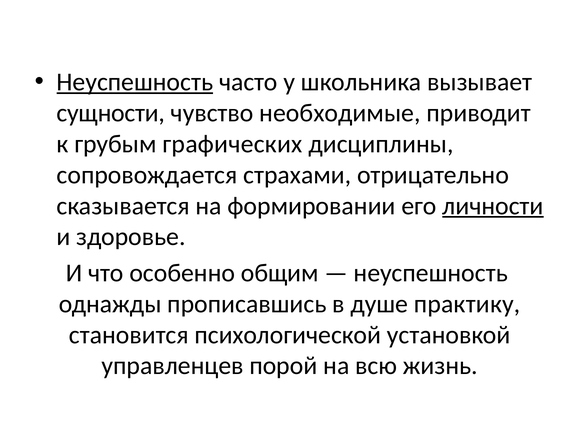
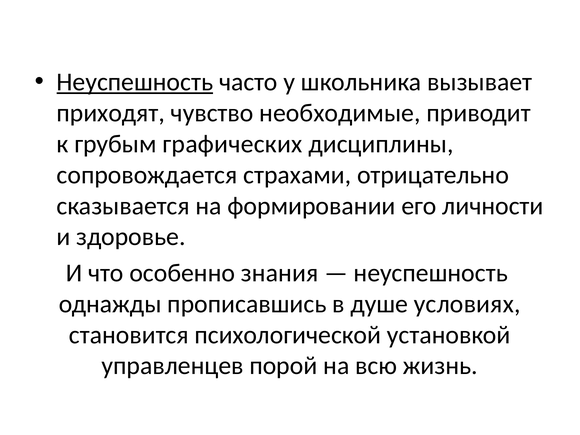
сущности: сущности -> приходят
личности underline: present -> none
общим: общим -> знания
практику: практику -> условиях
